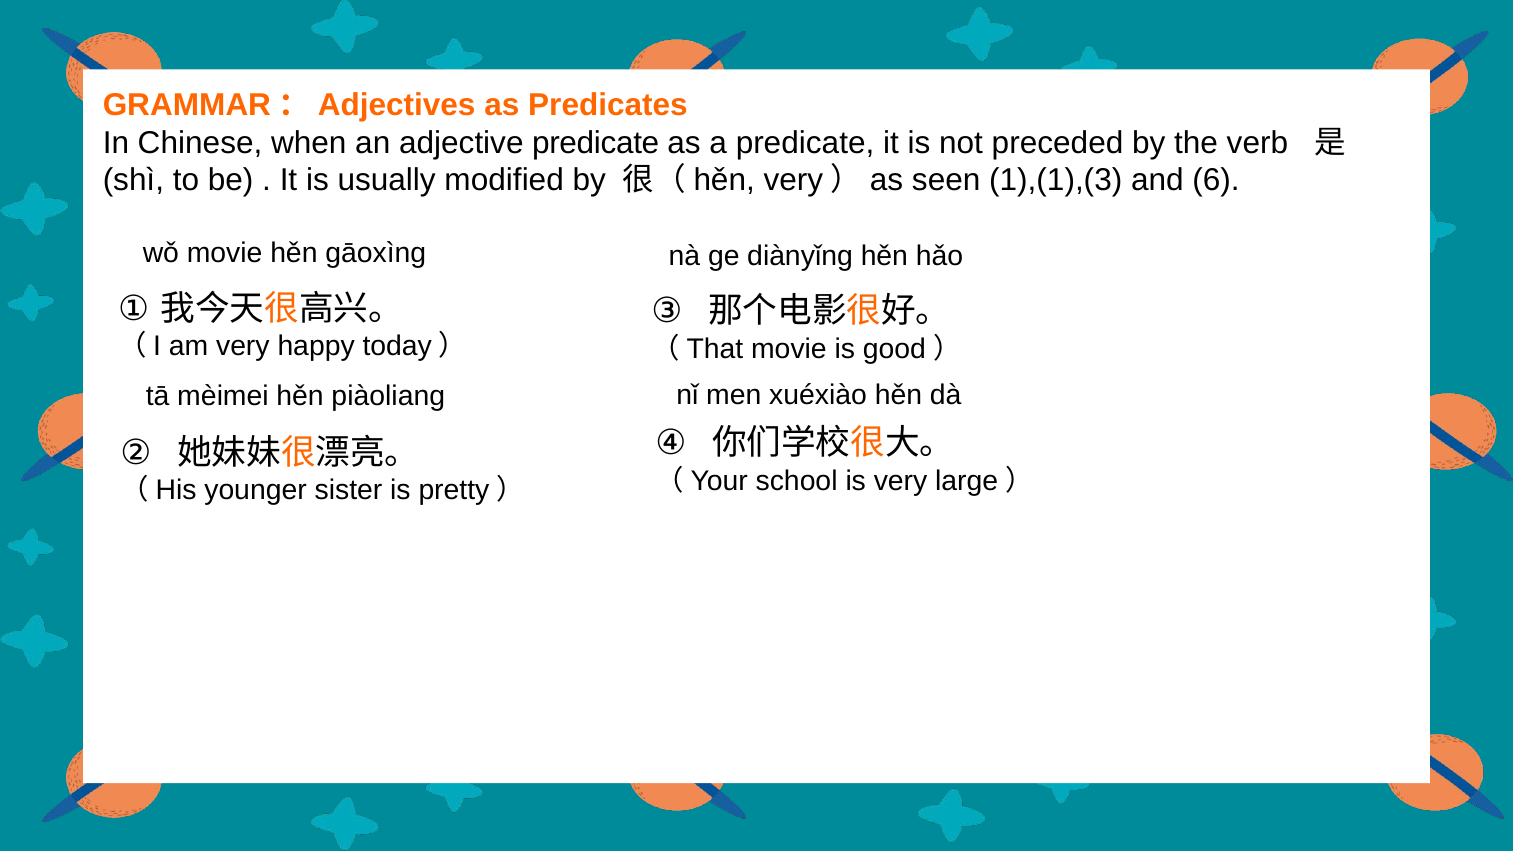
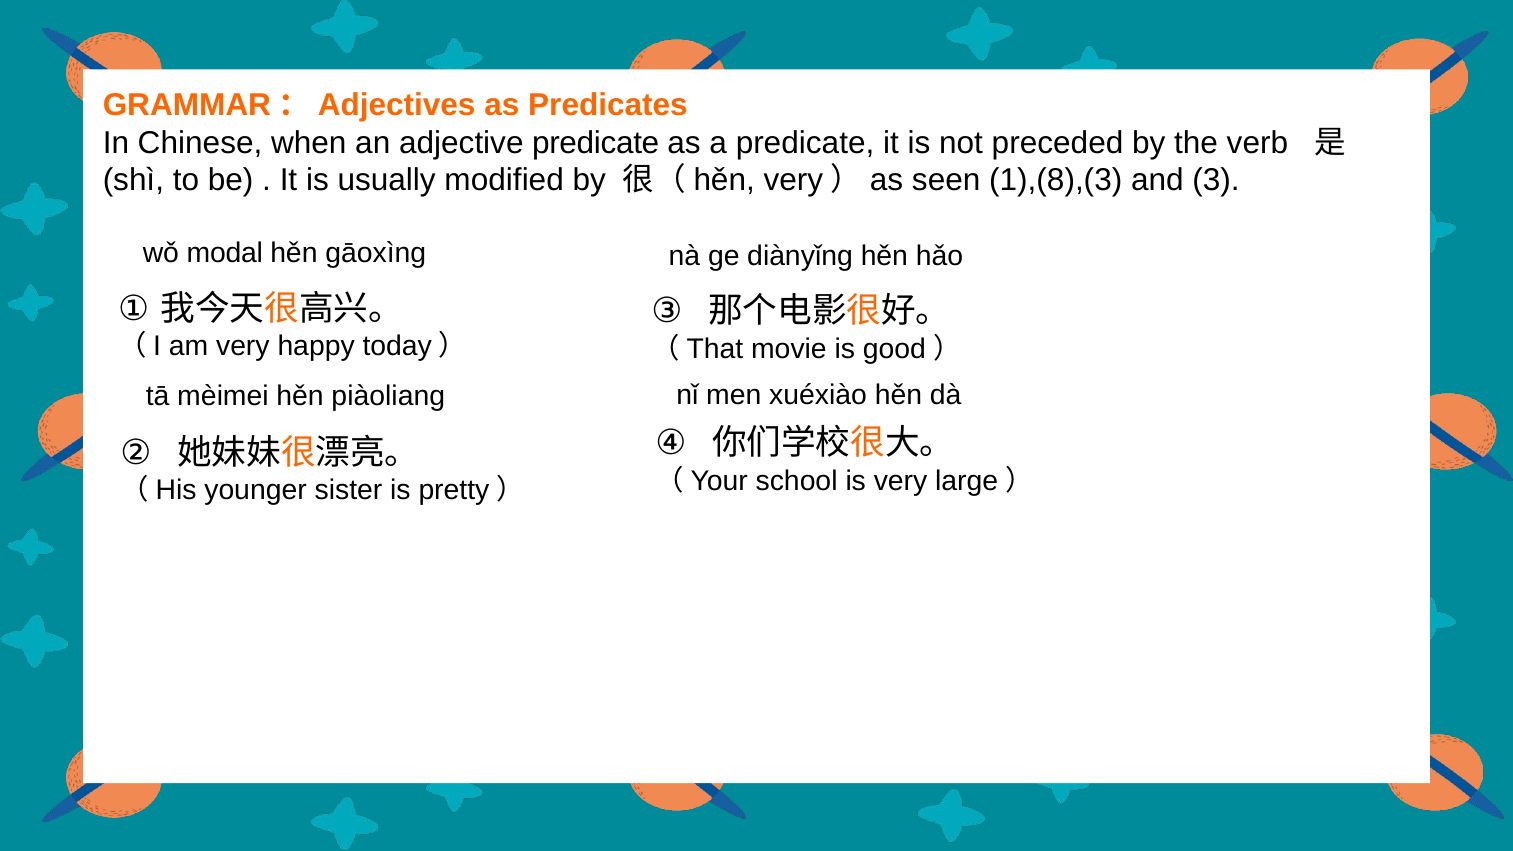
1),(1),(3: 1),(1),(3 -> 1),(8),(3
6: 6 -> 3
wǒ movie: movie -> modal
